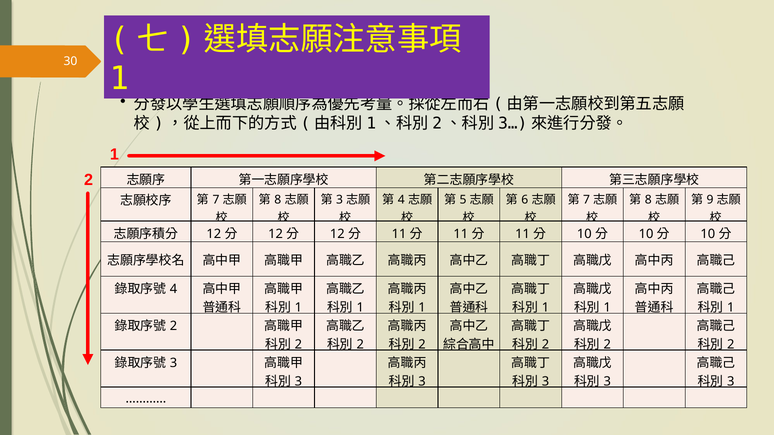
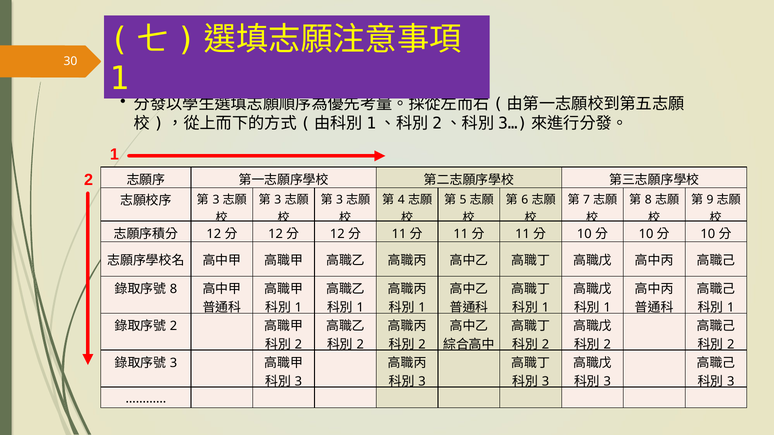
8 at (278, 200): 8 -> 3
7 at (216, 200): 7 -> 3
4 at (174, 289): 4 -> 8
